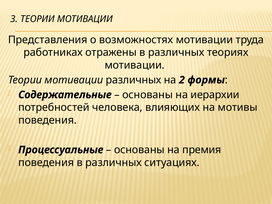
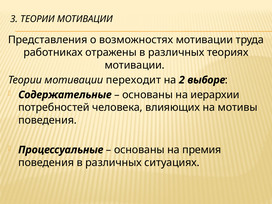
мотивации различных: различных -> переходит
формы: формы -> выборе
